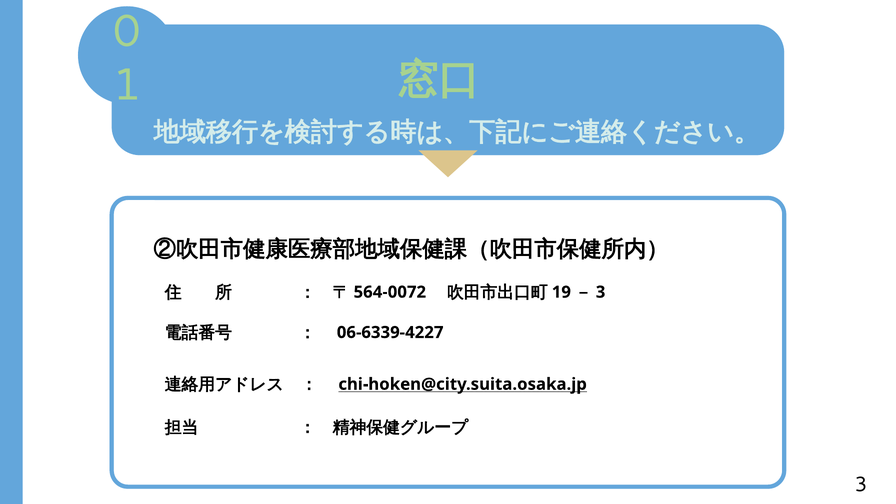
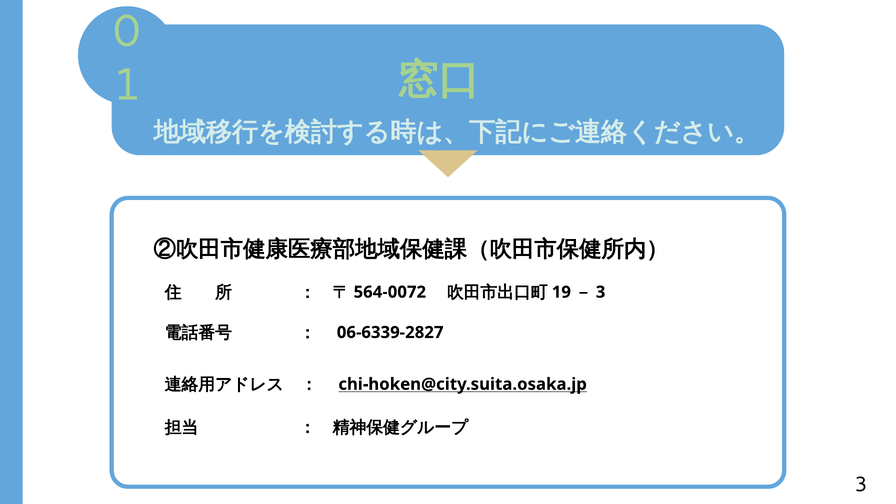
06-6339-4227: 06-6339-4227 -> 06-6339-2827
